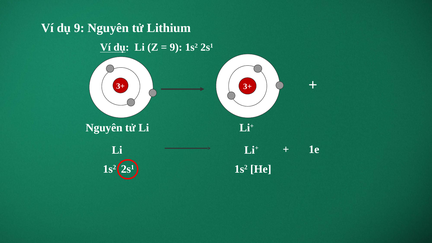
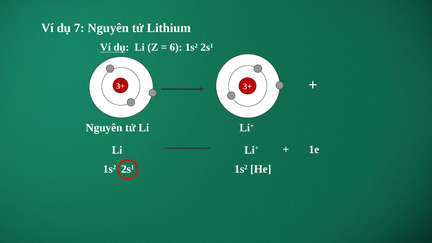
dụ 9: 9 -> 7
9 at (176, 47): 9 -> 6
